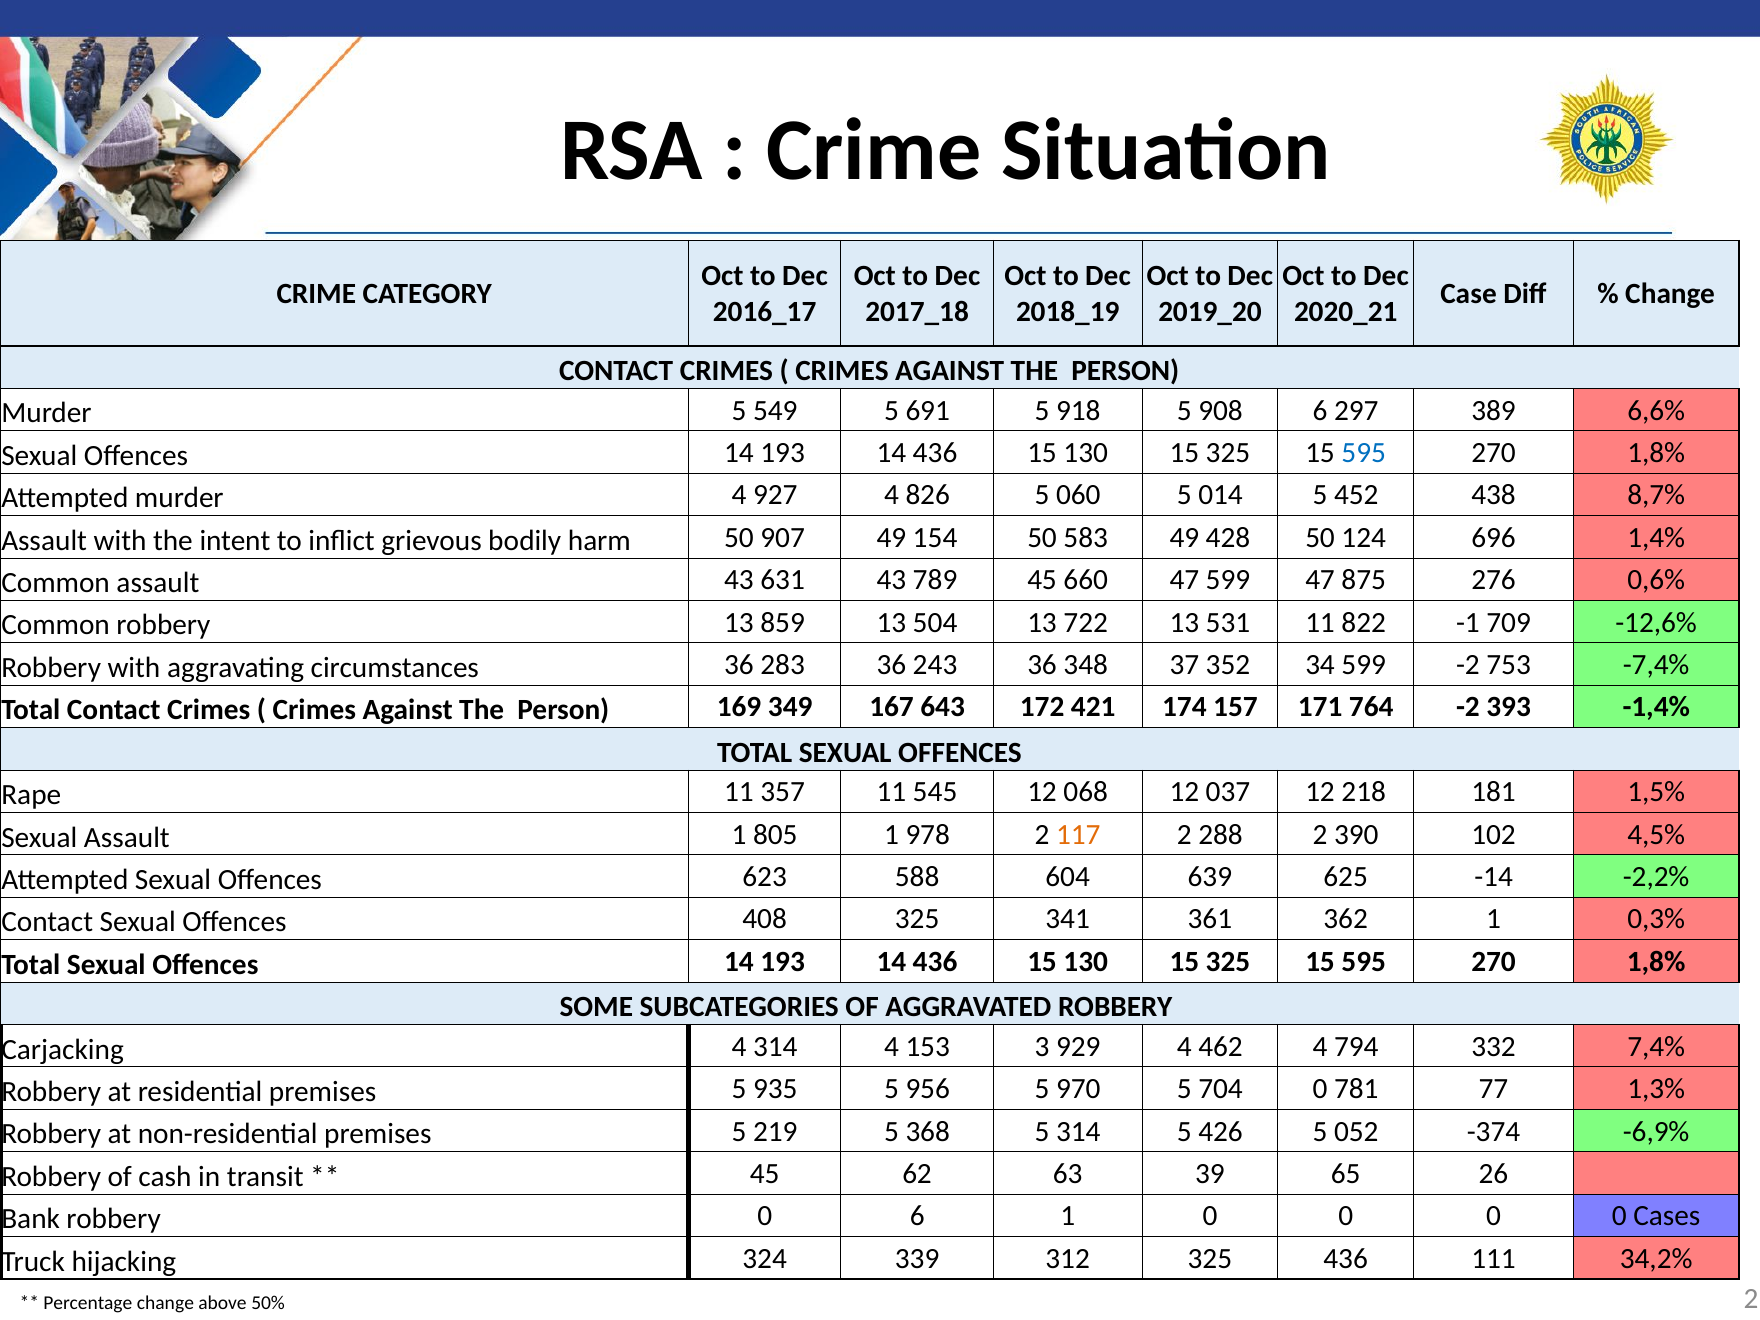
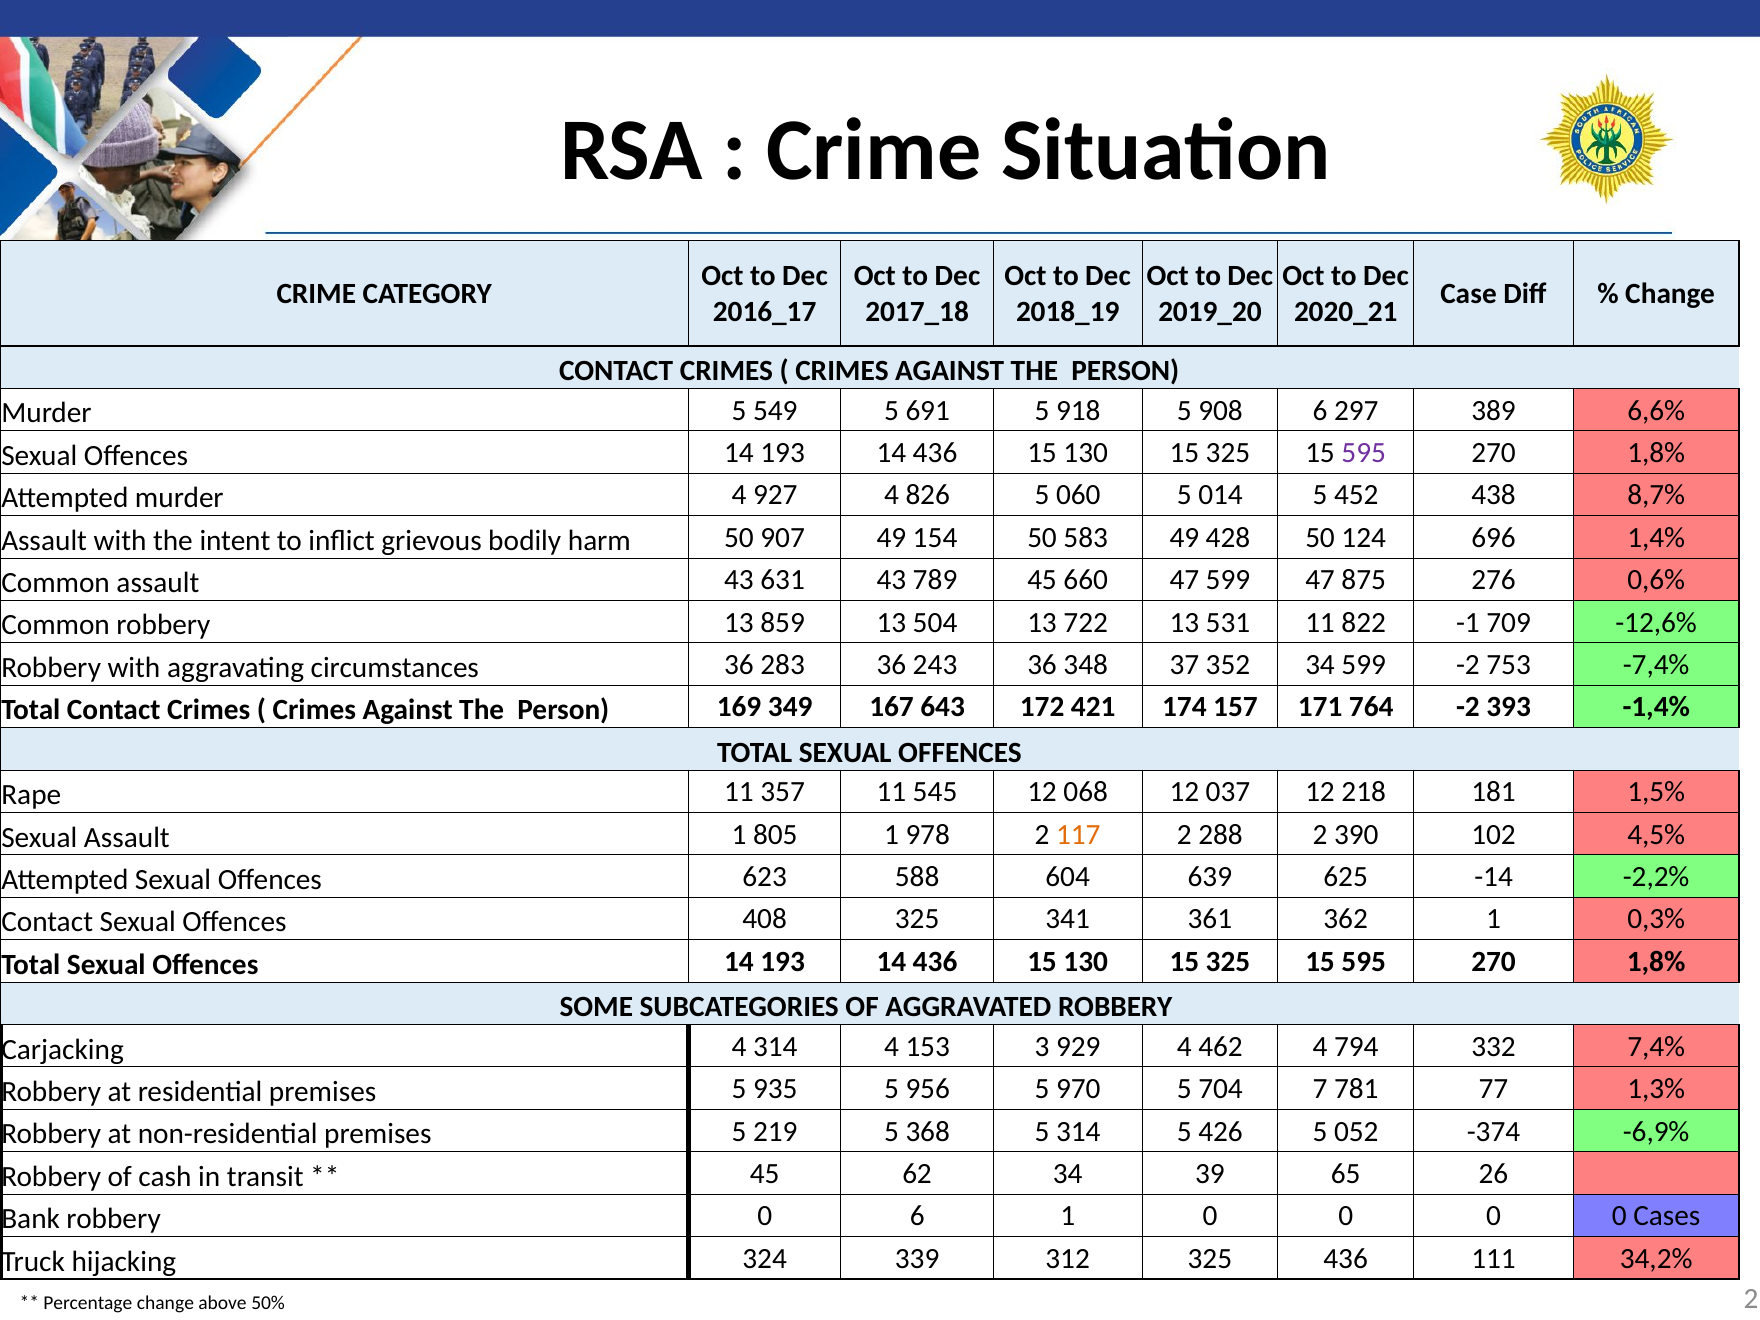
595 at (1364, 453) colour: blue -> purple
704 0: 0 -> 7
62 63: 63 -> 34
